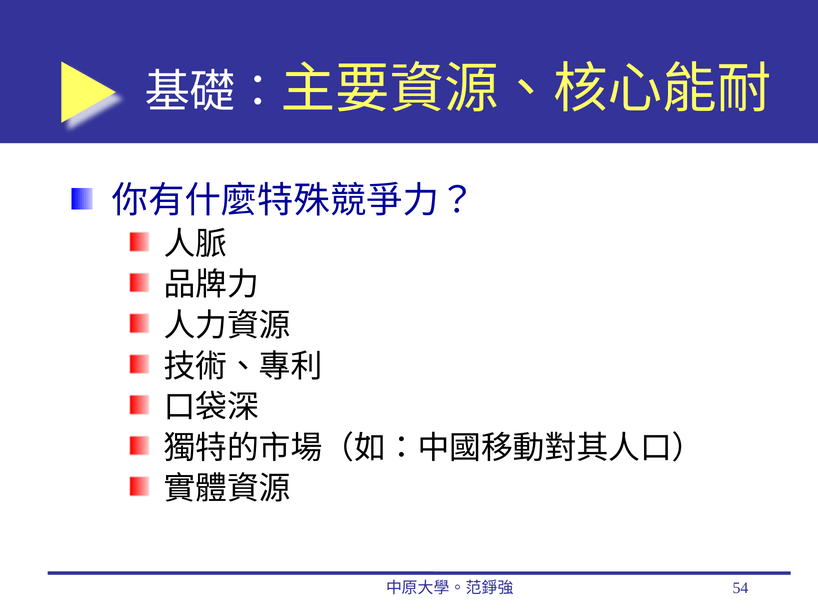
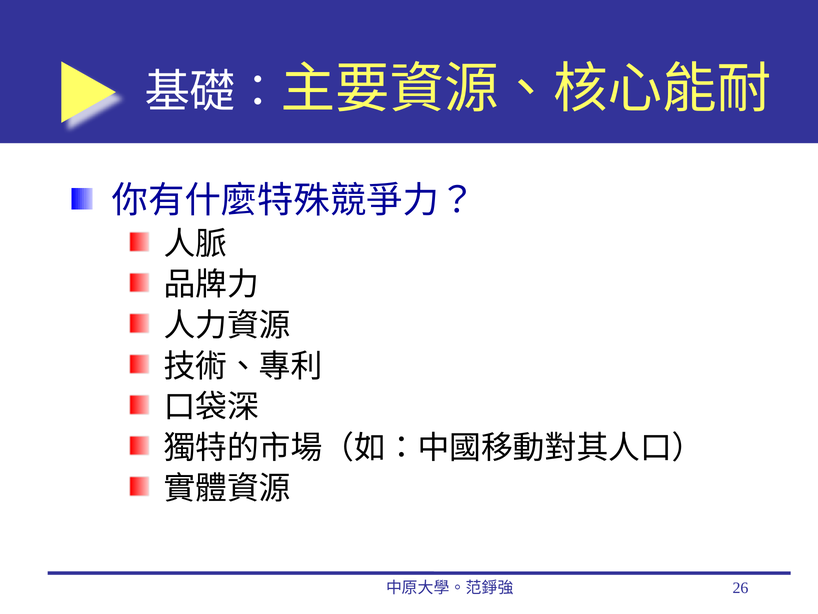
54: 54 -> 26
